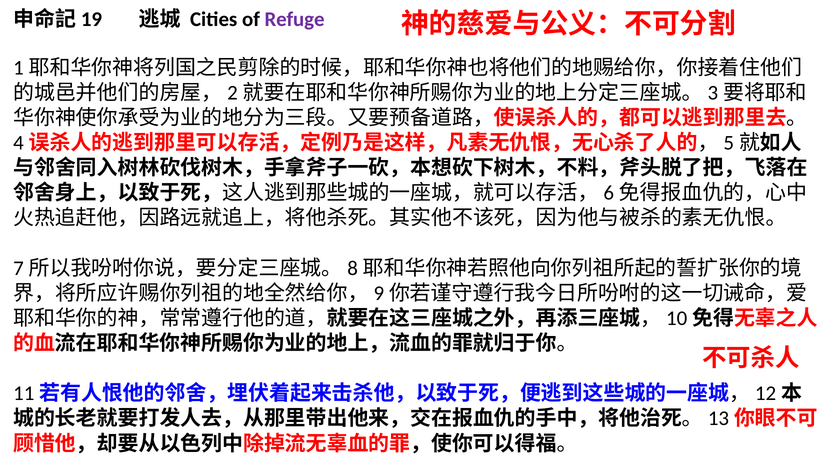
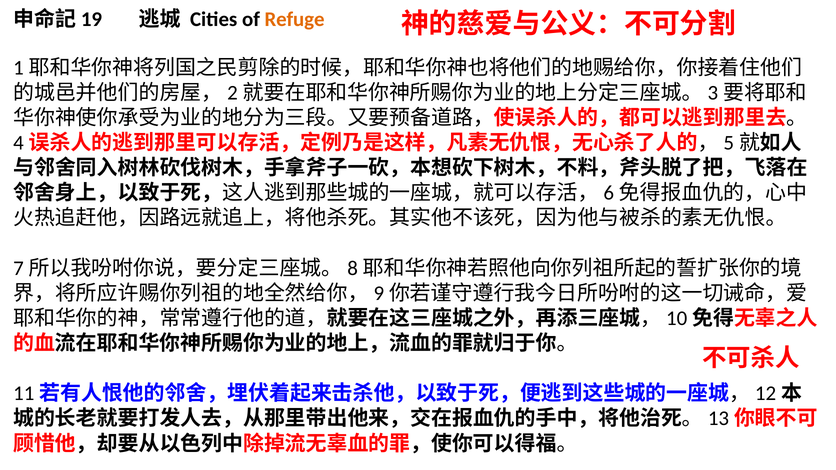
Refuge colour: purple -> orange
